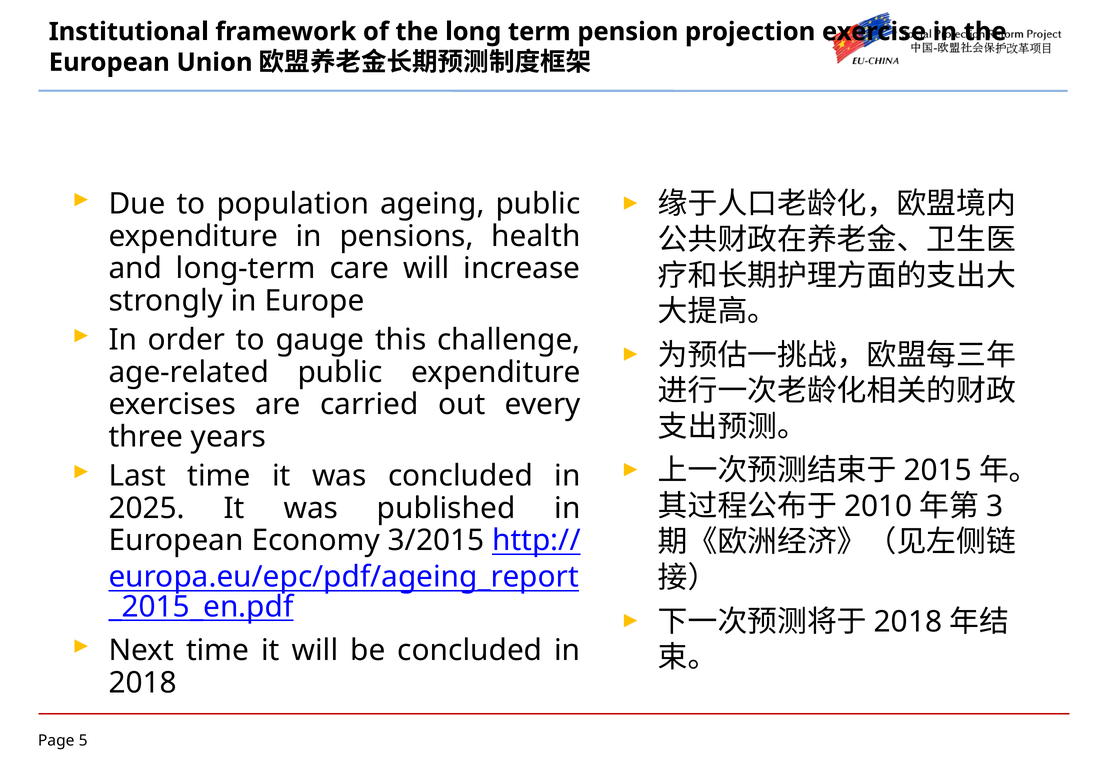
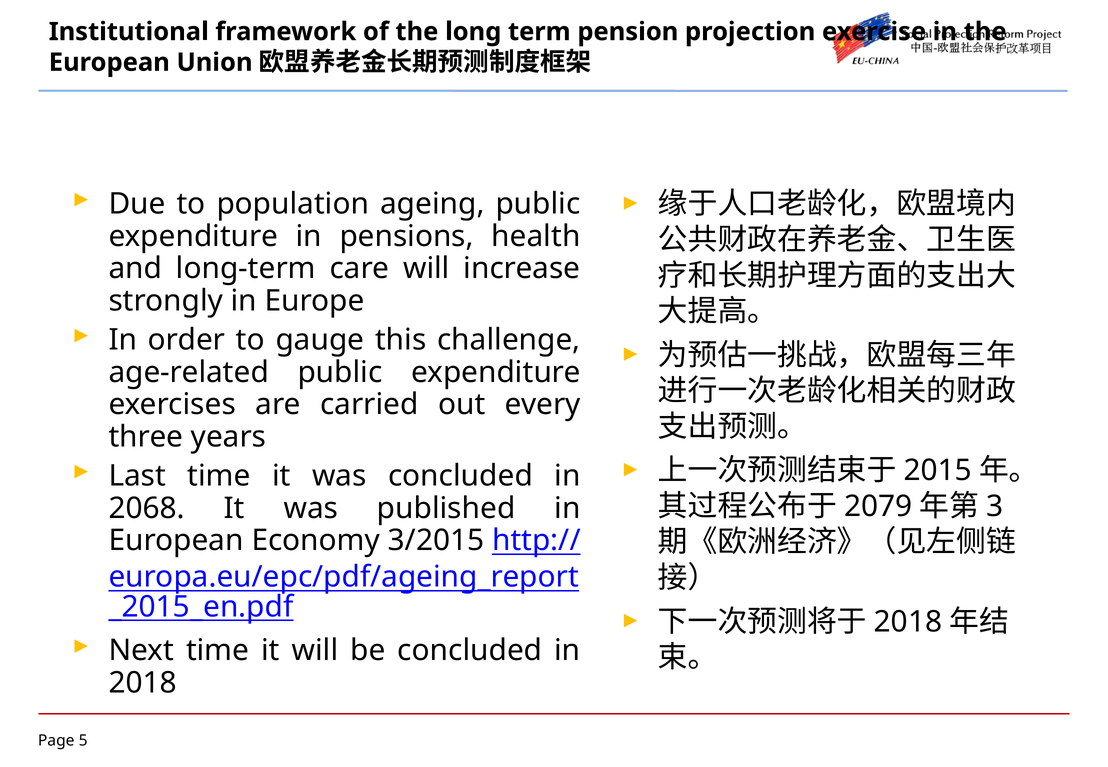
2010: 2010 -> 2079
2025: 2025 -> 2068
